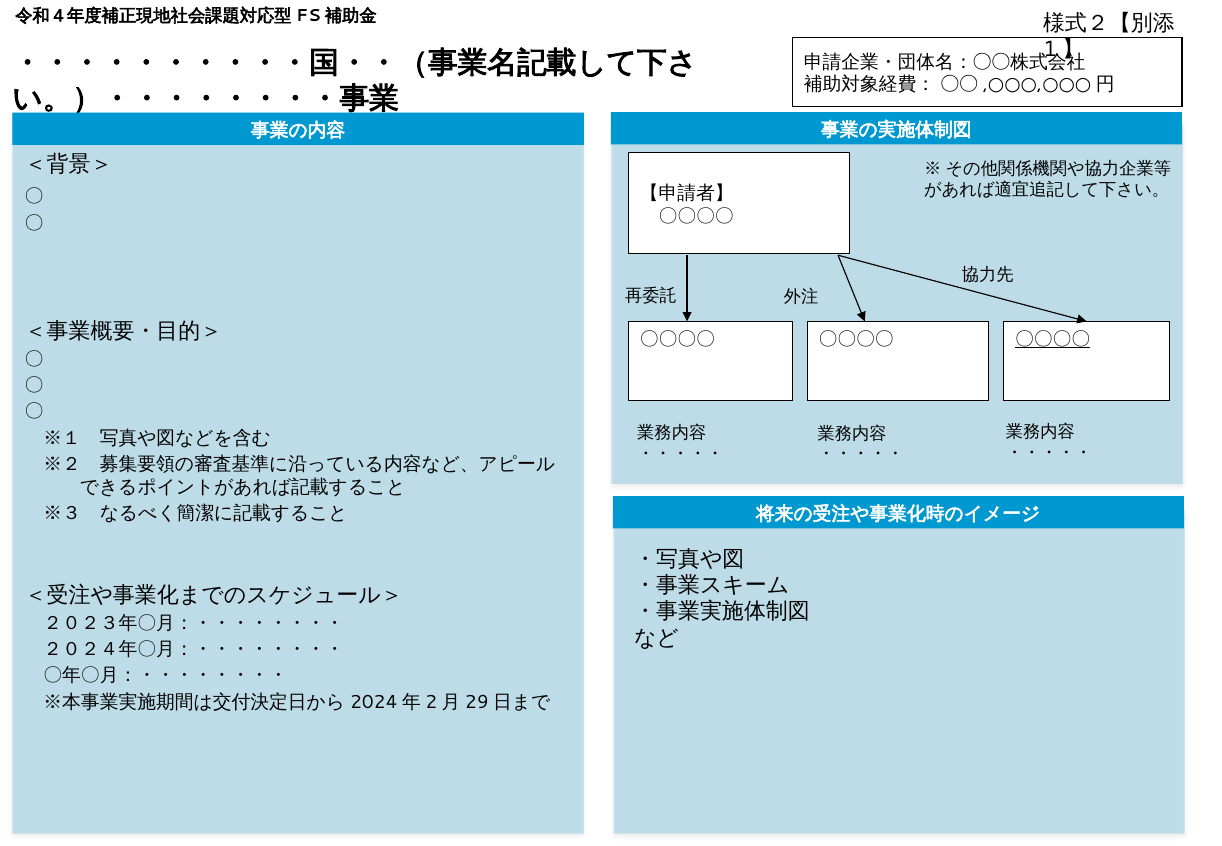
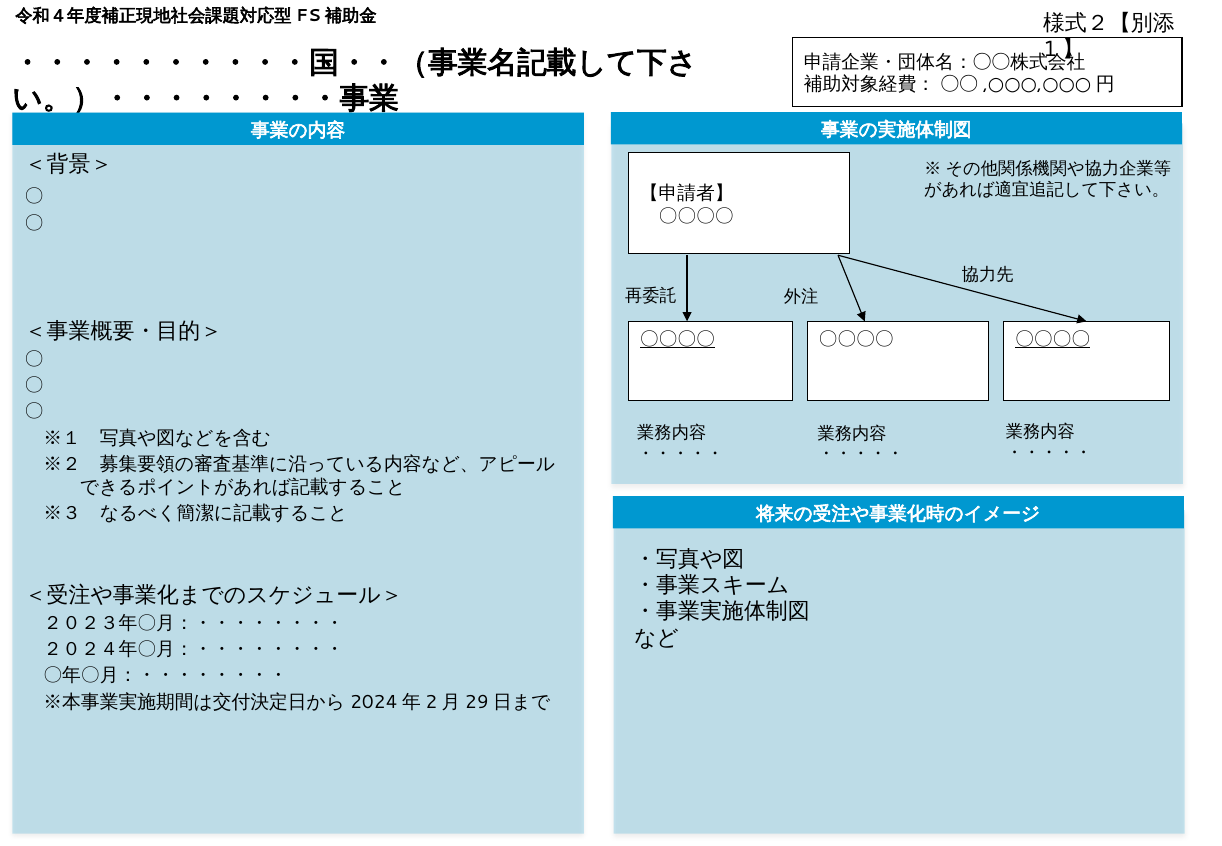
〇〇〇〇 at (677, 339) underline: none -> present
